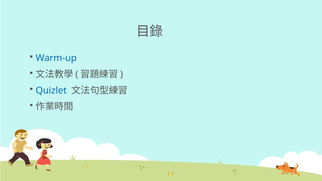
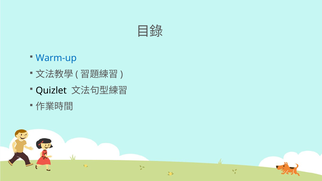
Quizlet colour: blue -> black
